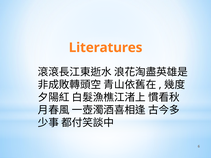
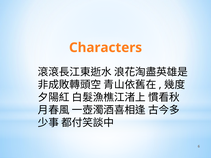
Literatures: Literatures -> Characters
